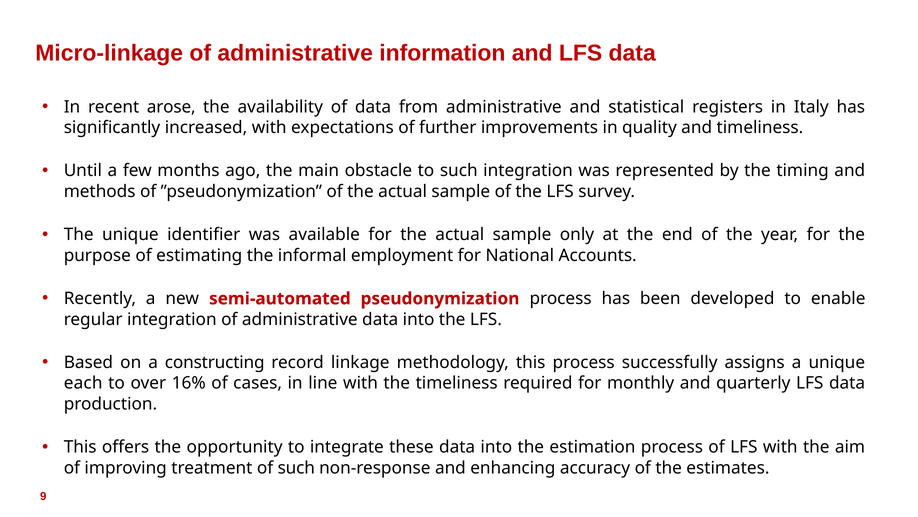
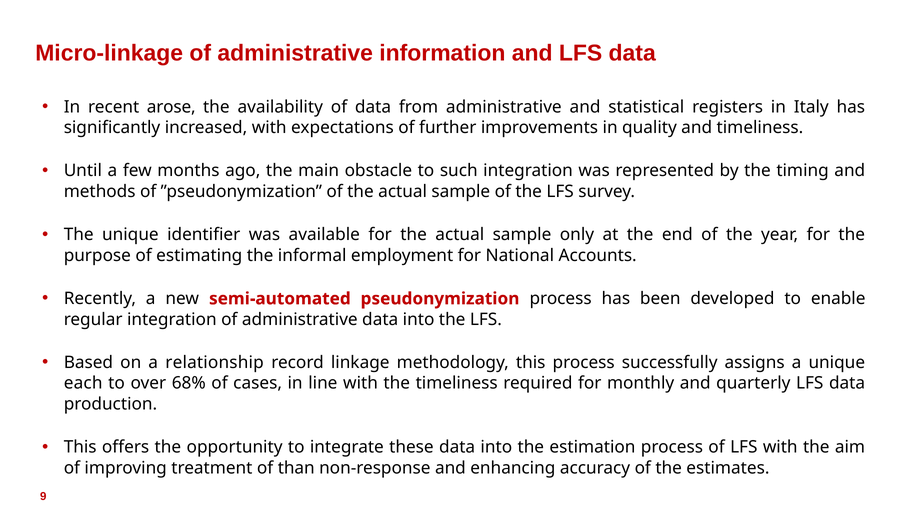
constructing: constructing -> relationship
16%: 16% -> 68%
of such: such -> than
